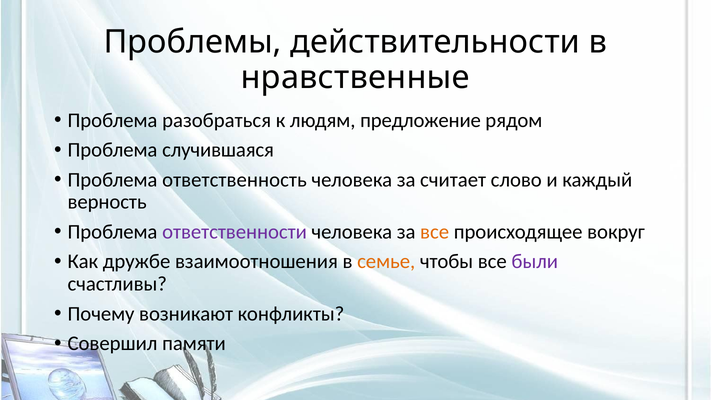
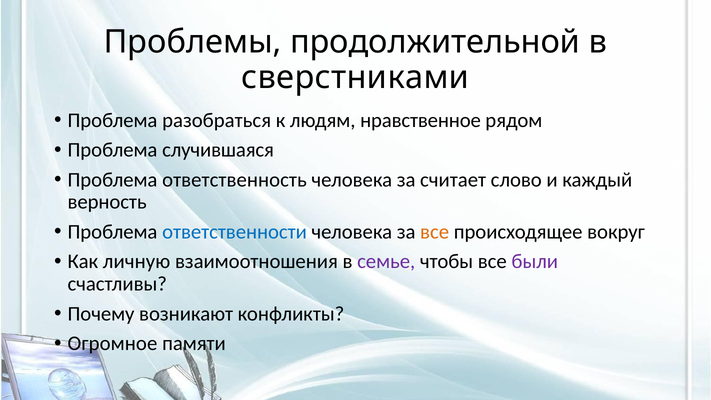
действительности: действительности -> продолжительной
нравственные: нравственные -> сверстниками
предложение: предложение -> нравственное
ответственности colour: purple -> blue
дружбе: дружбе -> личную
семье colour: orange -> purple
Совершил: Совершил -> Огромное
